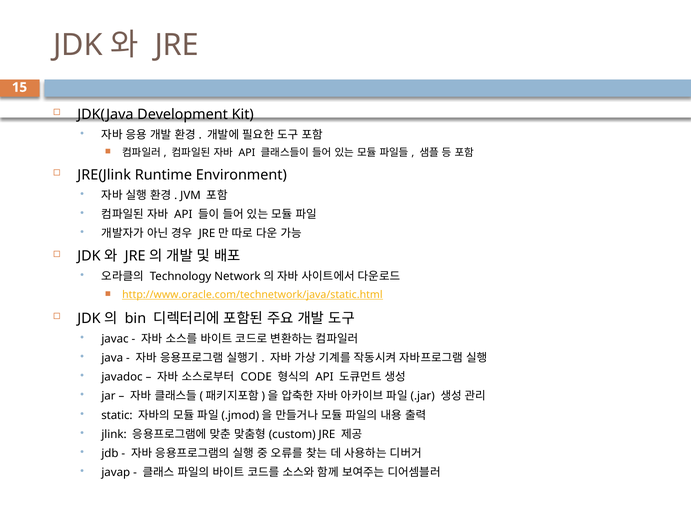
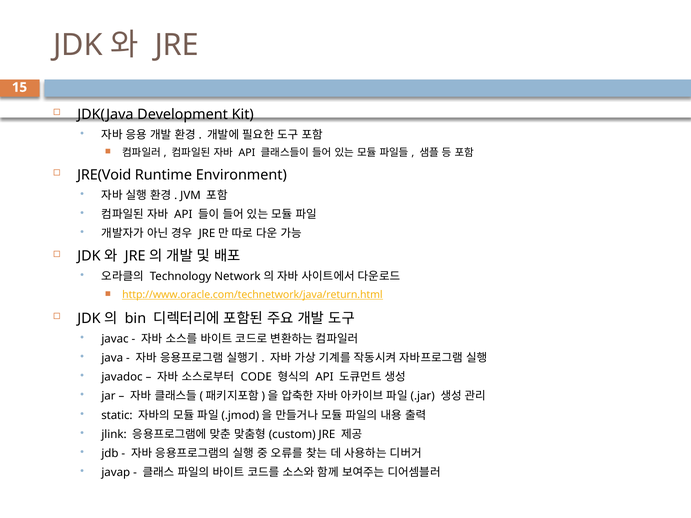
JRE(Jlink: JRE(Jlink -> JRE(Void
http://www.oracle.com/technetwork/java/static.html: http://www.oracle.com/technetwork/java/static.html -> http://www.oracle.com/technetwork/java/return.html
